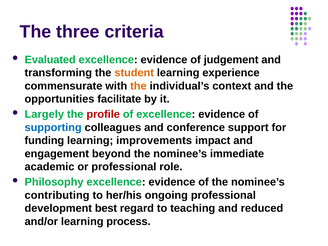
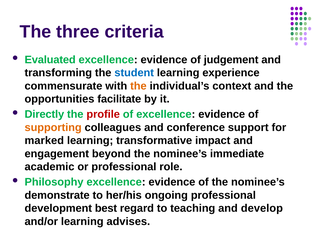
student colour: orange -> blue
Largely: Largely -> Directly
supporting colour: blue -> orange
funding: funding -> marked
improvements: improvements -> transformative
contributing: contributing -> demonstrate
reduced: reduced -> develop
process: process -> advises
